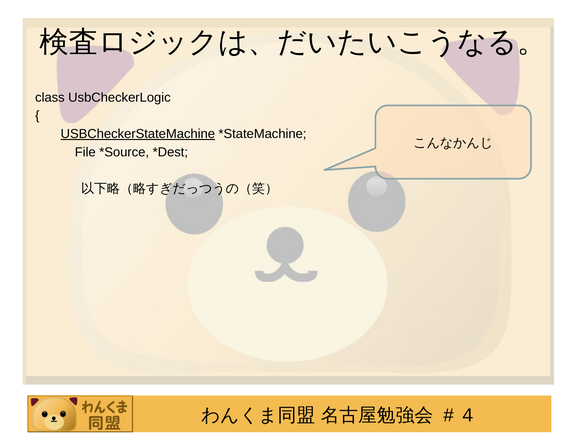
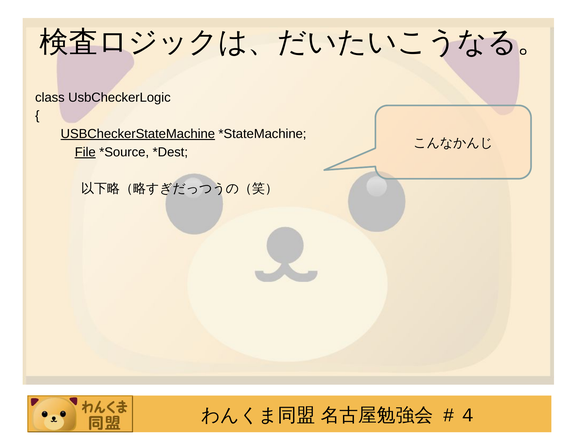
File underline: none -> present
